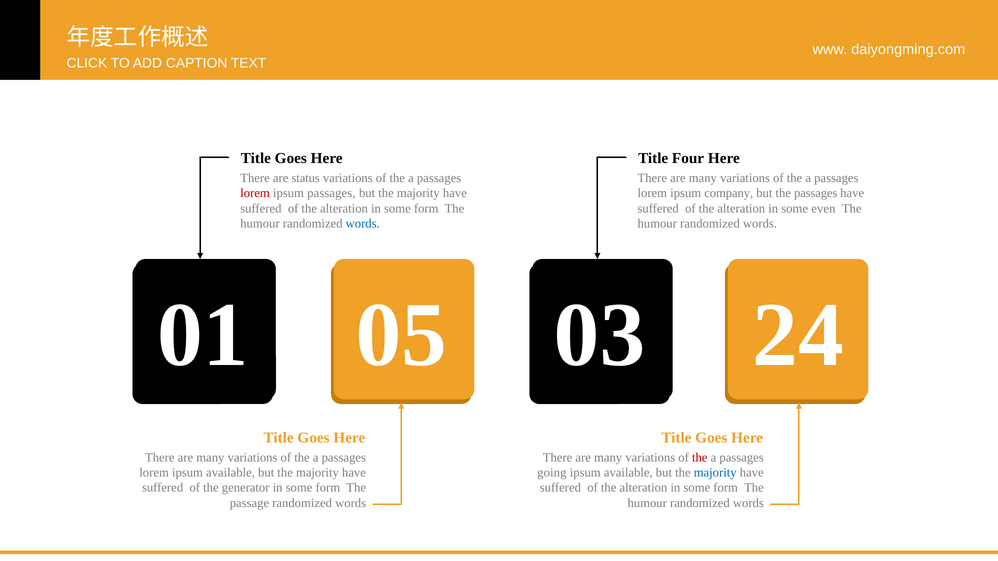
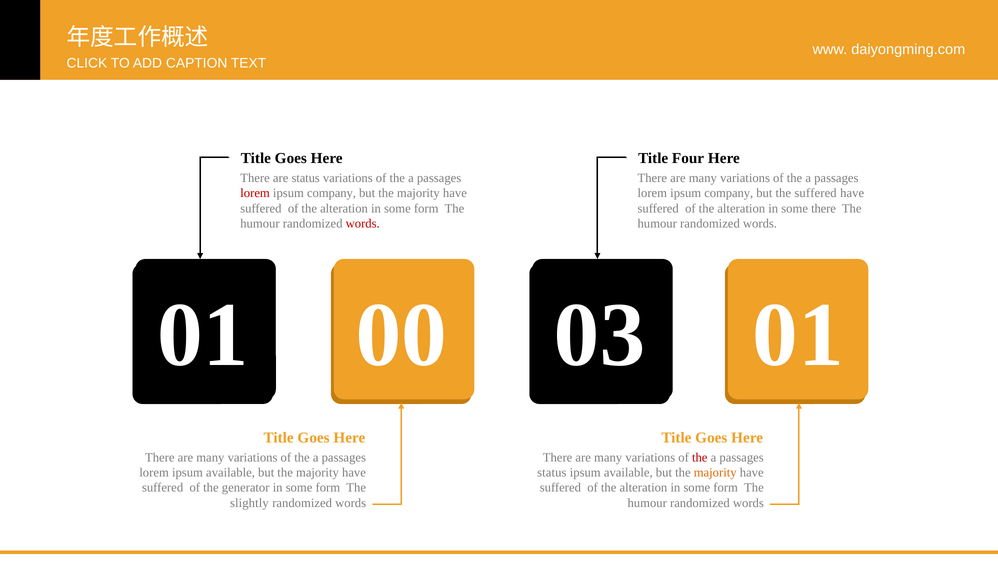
passages at (331, 193): passages -> company
the passages: passages -> suffered
some even: even -> there
words at (363, 224) colour: blue -> red
05: 05 -> 00
03 24: 24 -> 01
going at (552, 473): going -> status
majority at (715, 473) colour: blue -> orange
passage: passage -> slightly
